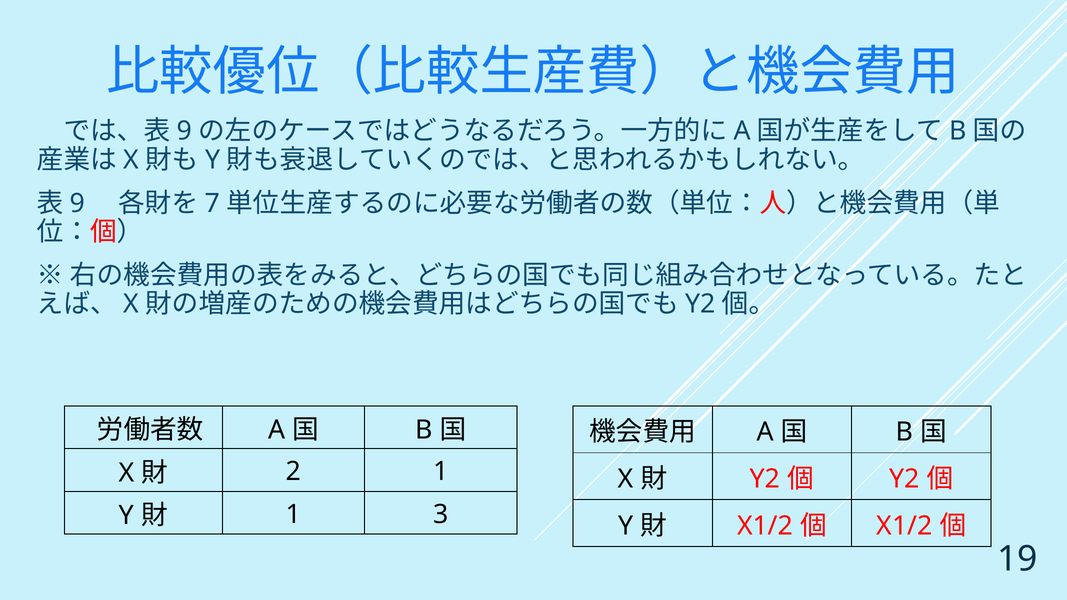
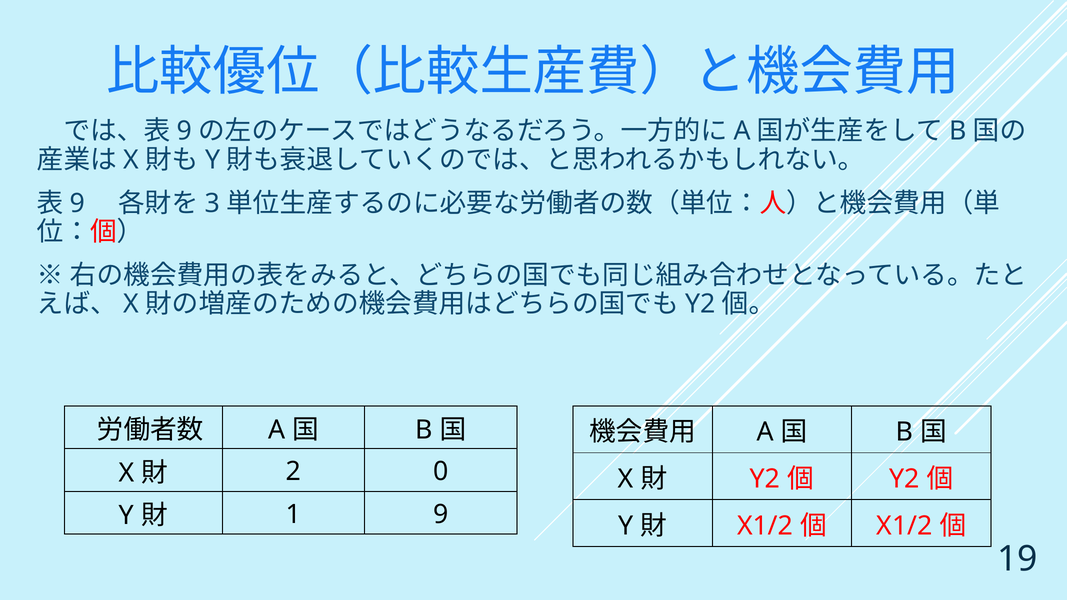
7: 7 -> 3
2 1: 1 -> 0
1 3: 3 -> 9
